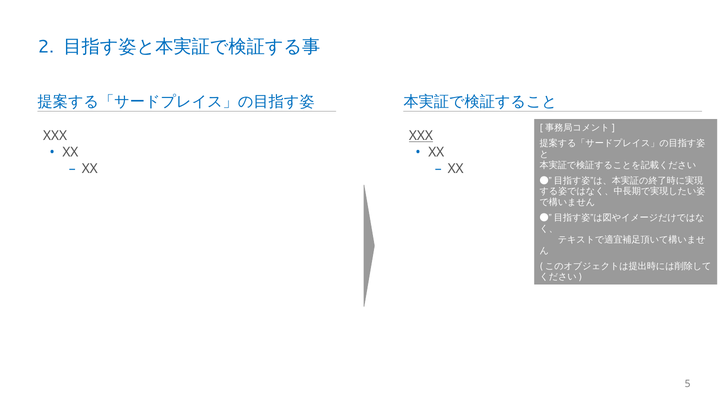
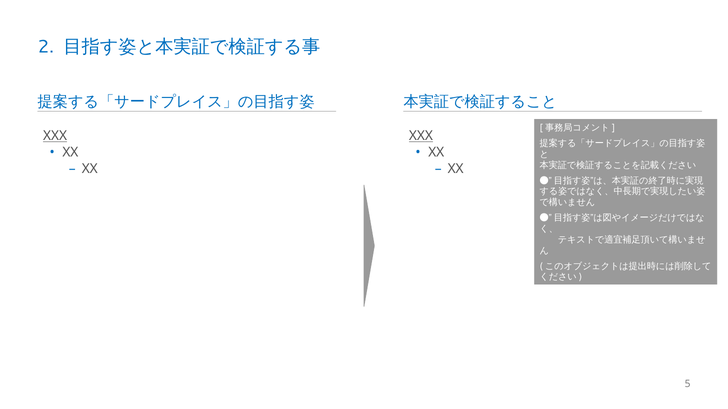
XXX at (55, 136) underline: none -> present
